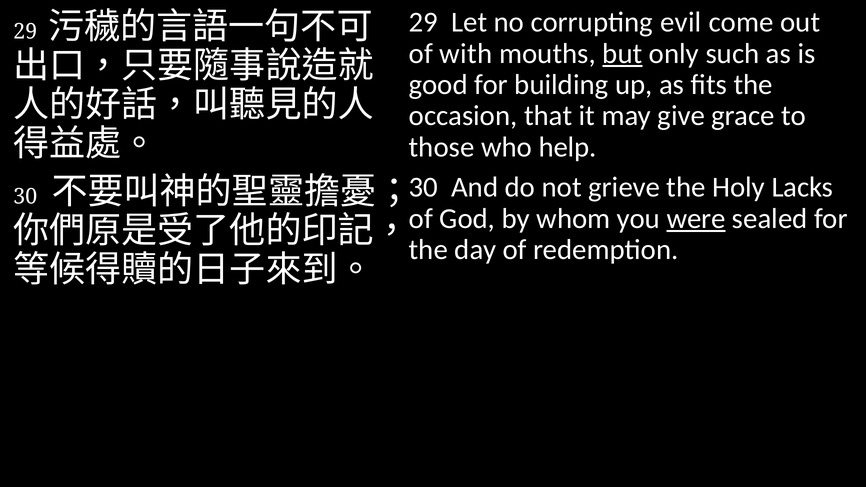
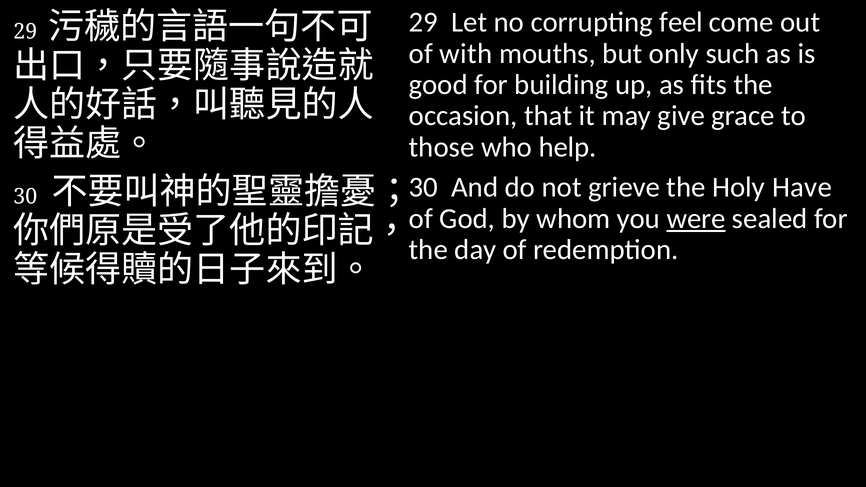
evil: evil -> feel
but underline: present -> none
Lacks: Lacks -> Have
